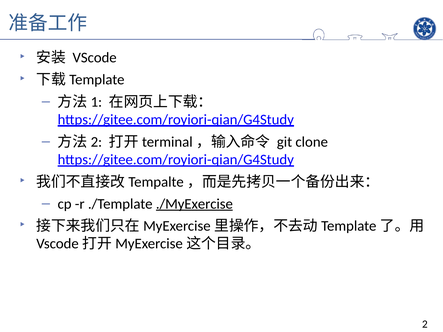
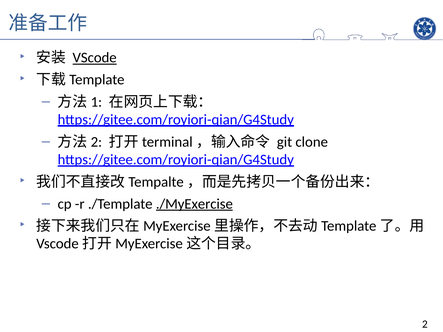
VScode underline: none -> present
